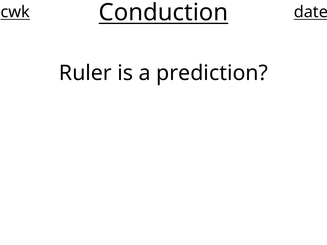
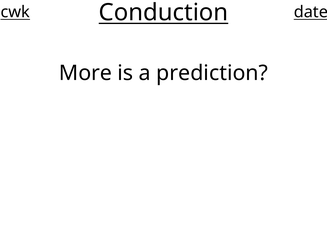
Ruler: Ruler -> More
